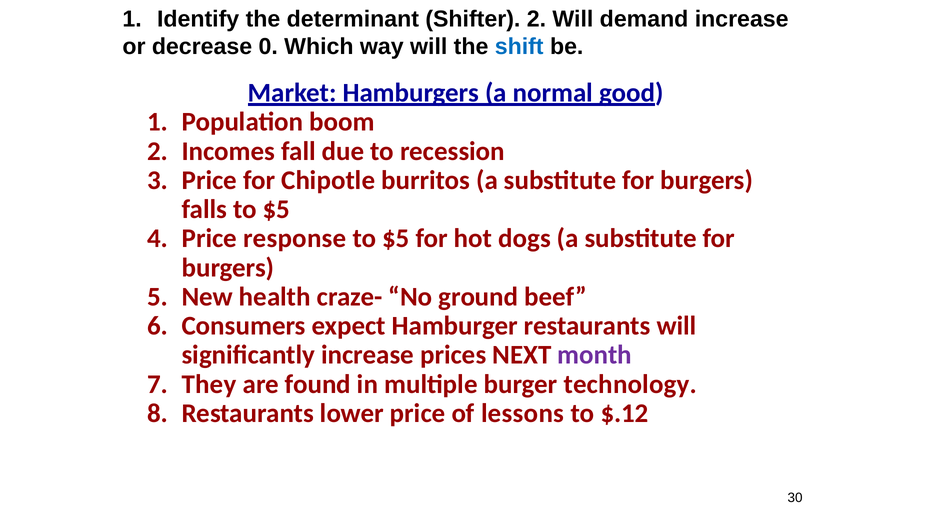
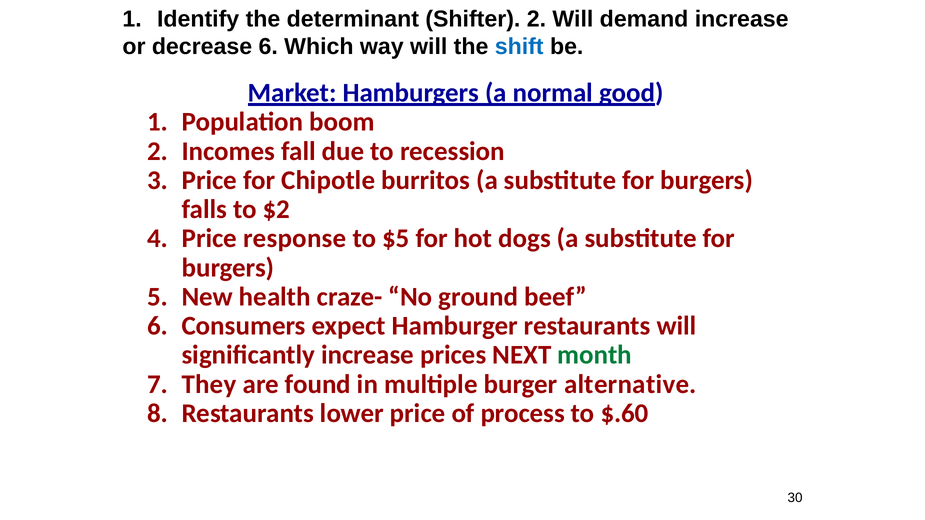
decrease 0: 0 -> 6
falls to $5: $5 -> $2
month colour: purple -> green
technology: technology -> alternative
lessons: lessons -> process
$.12: $.12 -> $.60
